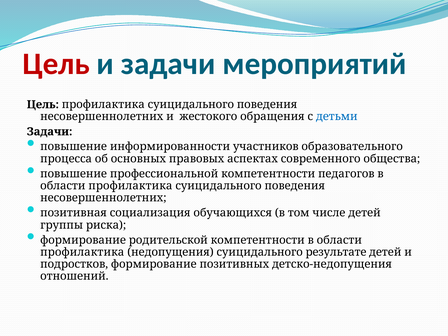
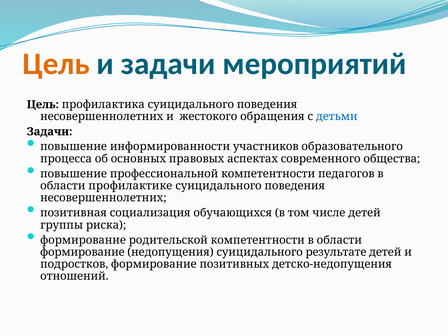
Цель at (56, 64) colour: red -> orange
профилактика at (130, 186): профилактика -> профилактике
профилактика at (82, 252): профилактика -> формирование
